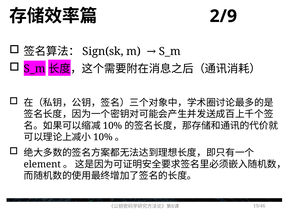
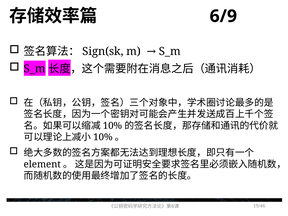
2/9: 2/9 -> 6/9
